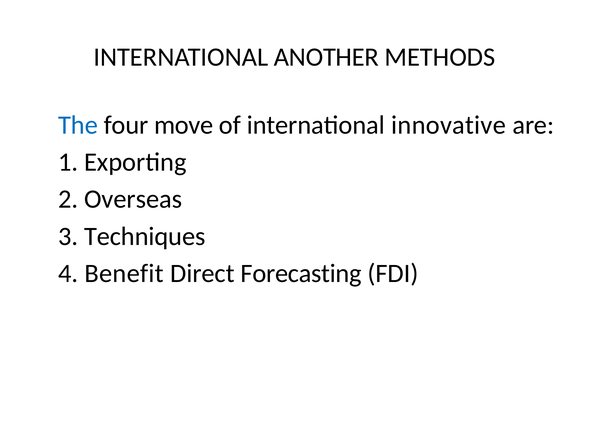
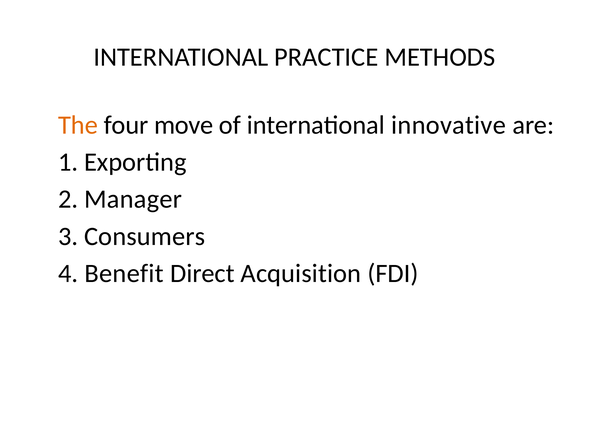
ANOTHER: ANOTHER -> PRACTICE
The colour: blue -> orange
Overseas: Overseas -> Manager
Techniques: Techniques -> Consumers
Forecasting: Forecasting -> Acquisition
